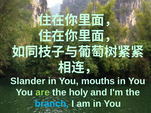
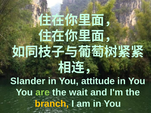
mouths: mouths -> attitude
holy: holy -> wait
branch colour: light blue -> yellow
